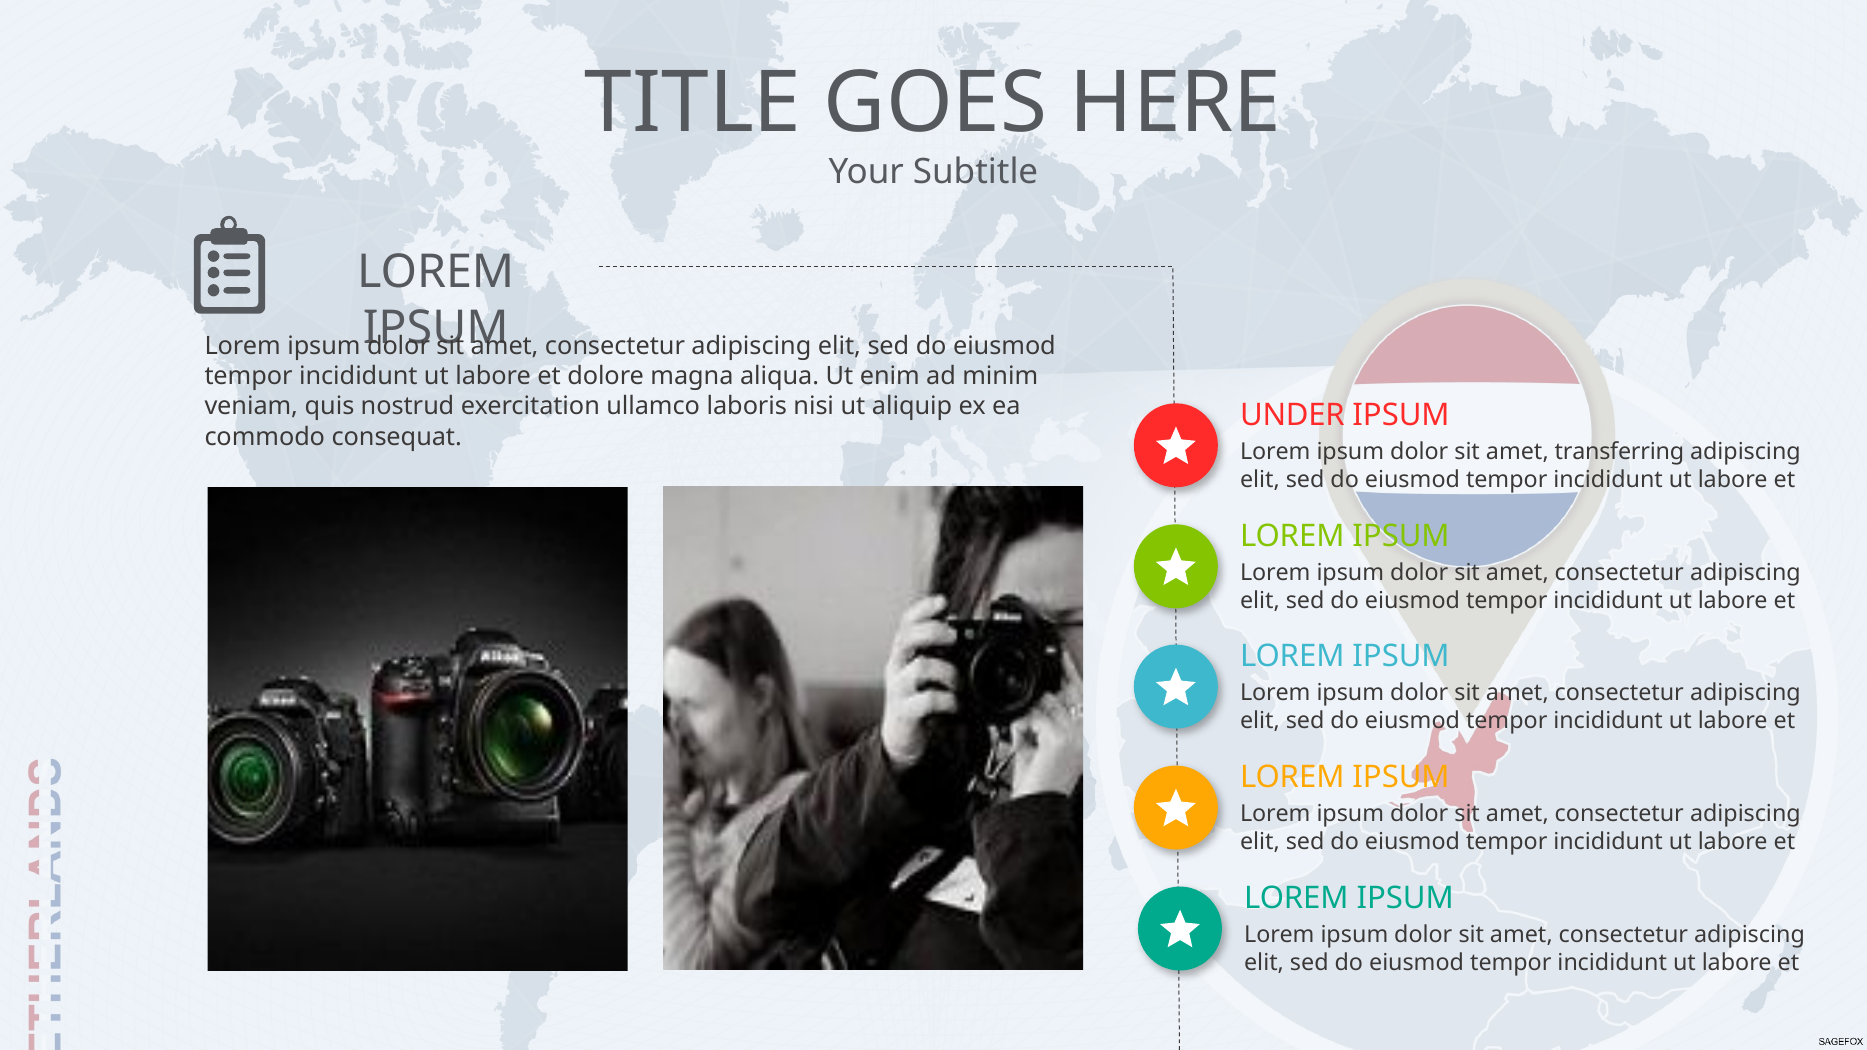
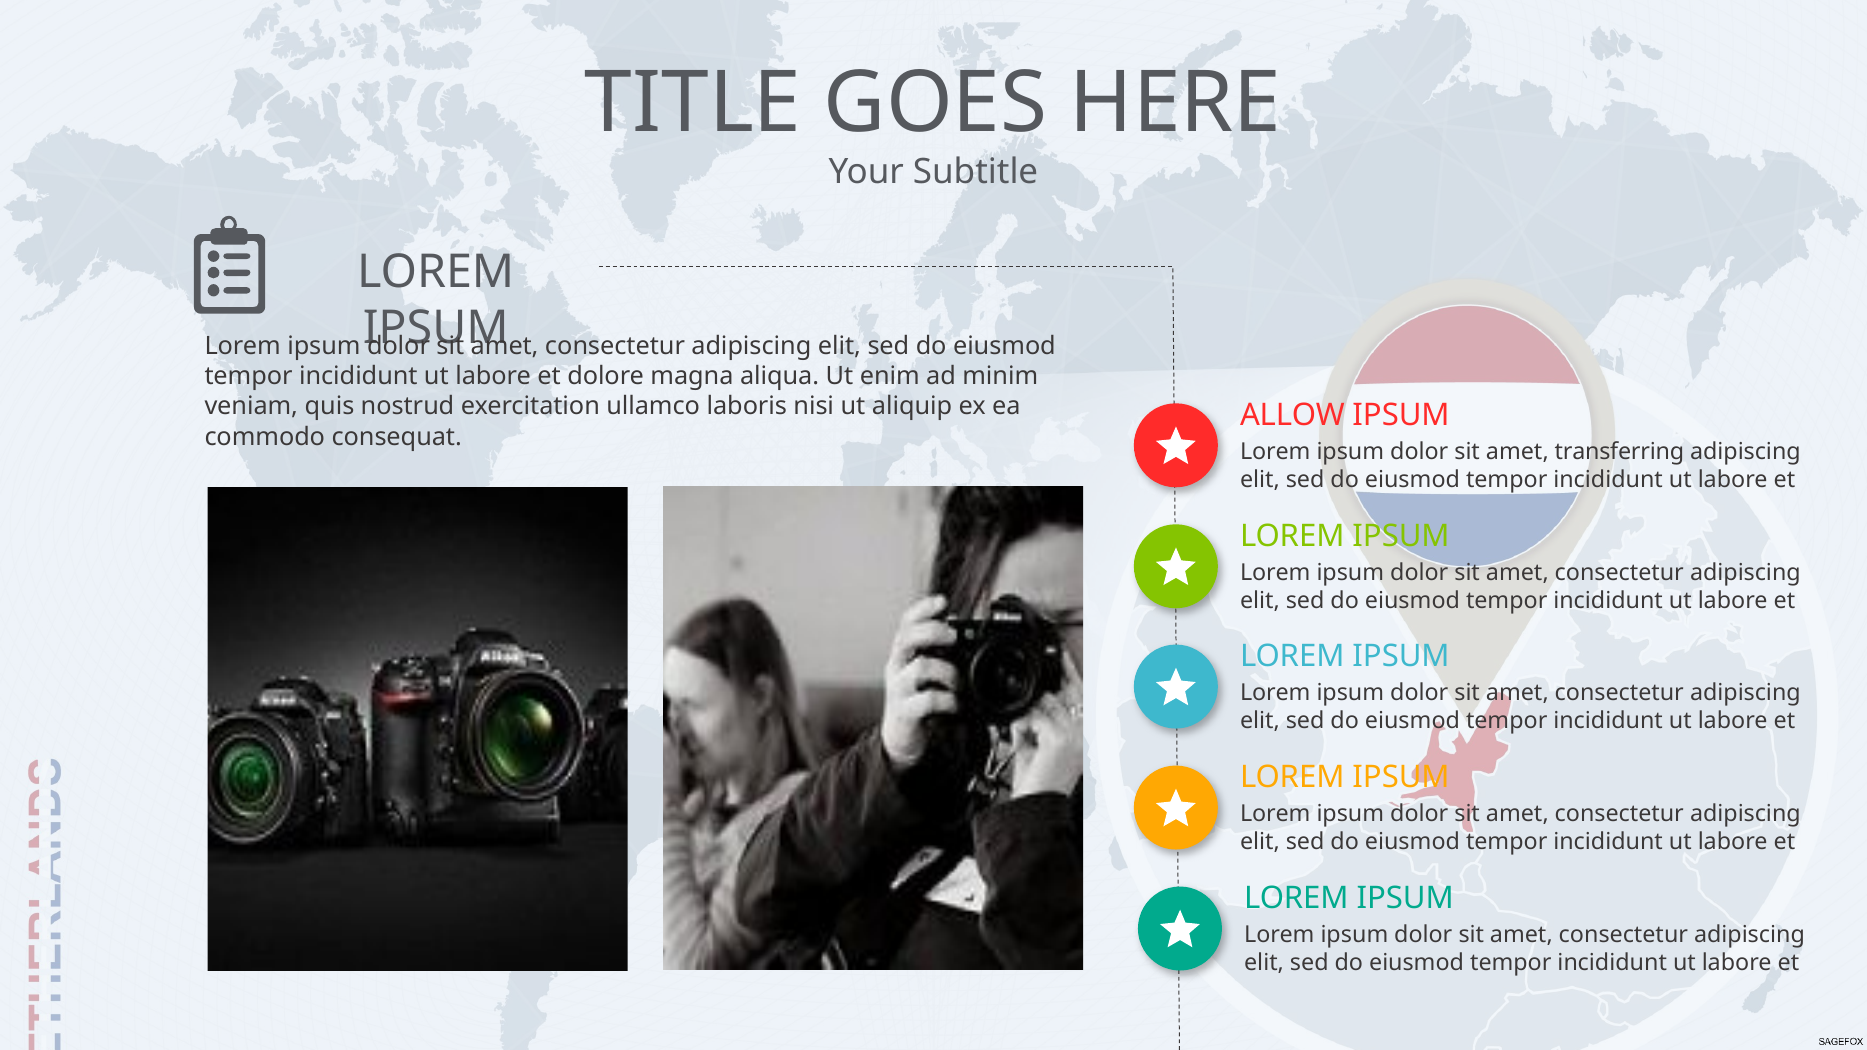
UNDER: UNDER -> ALLOW
